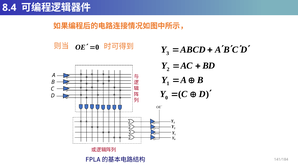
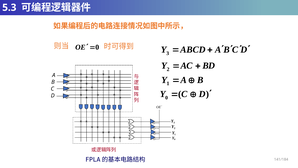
8.4: 8.4 -> 5.3
